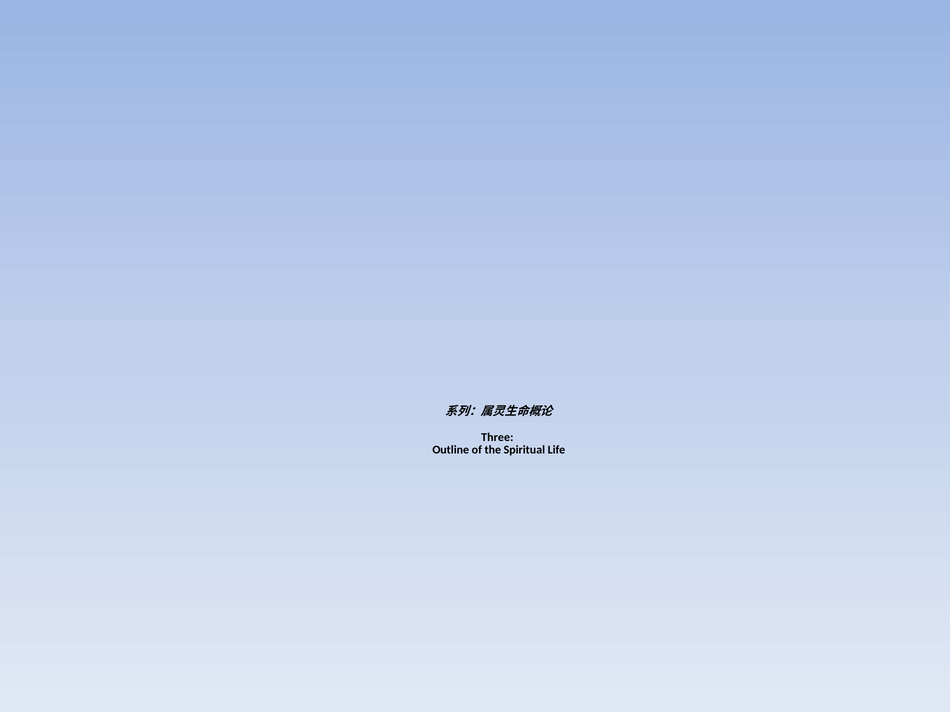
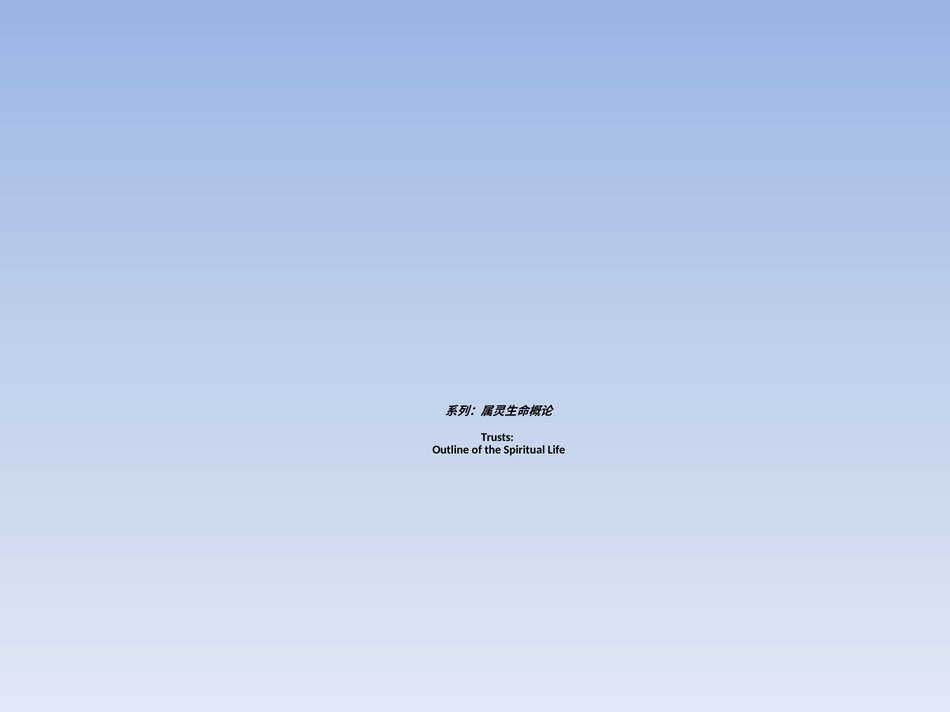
Three: Three -> Trusts
